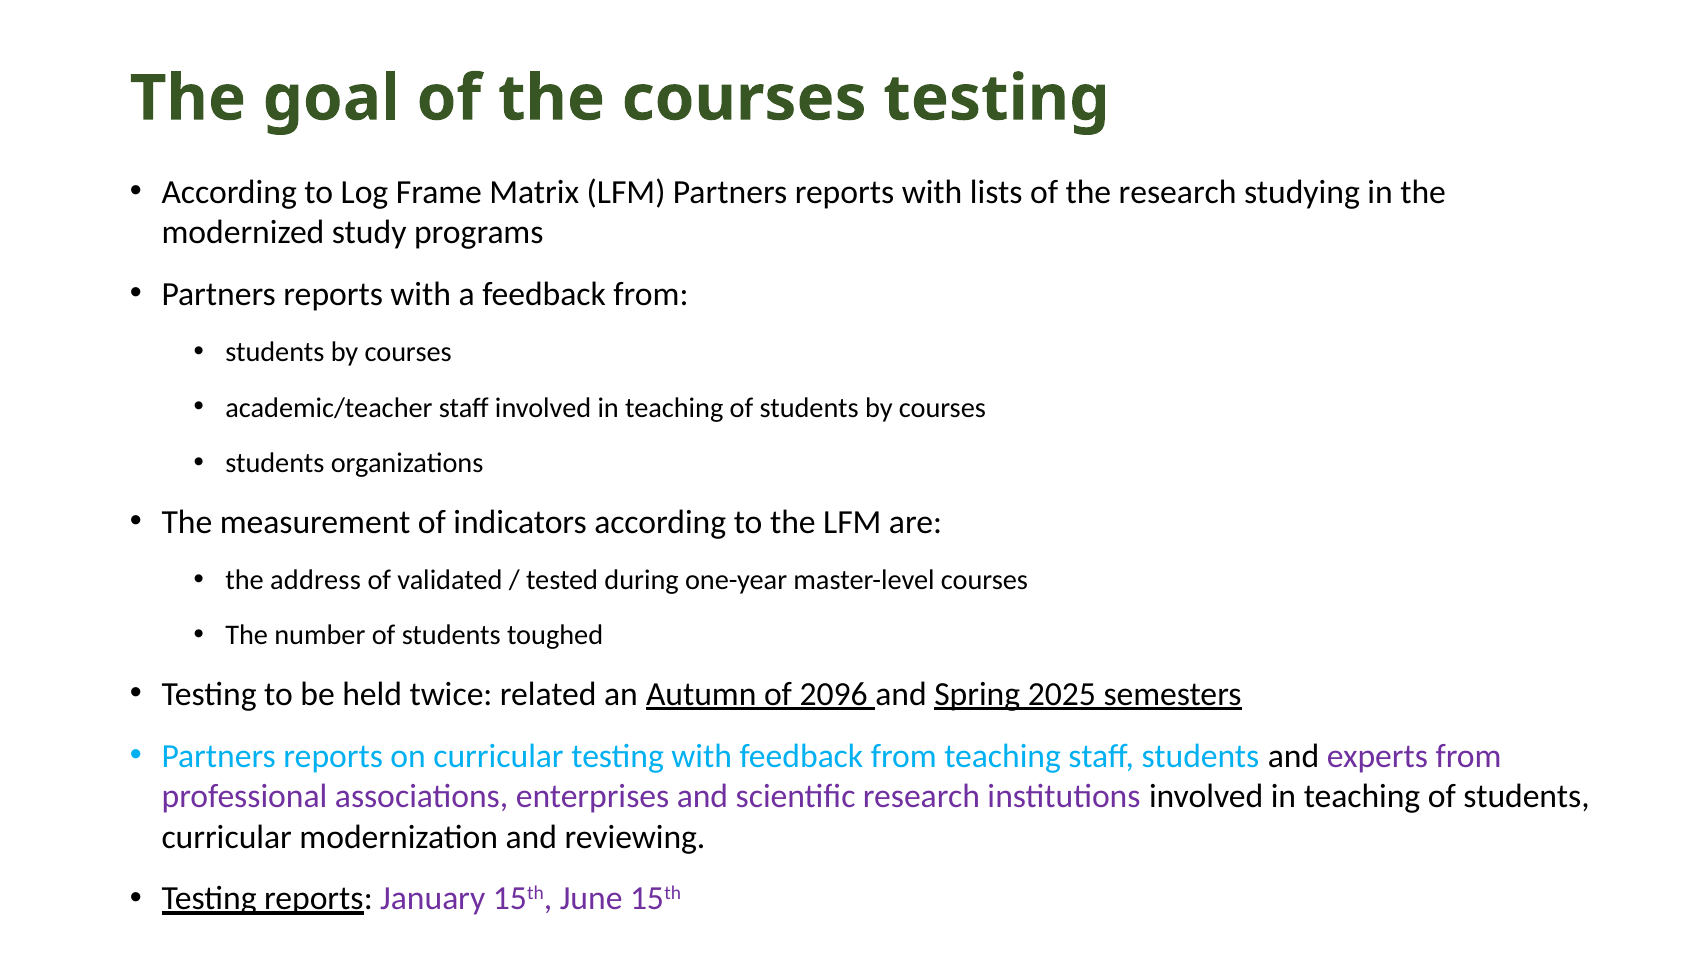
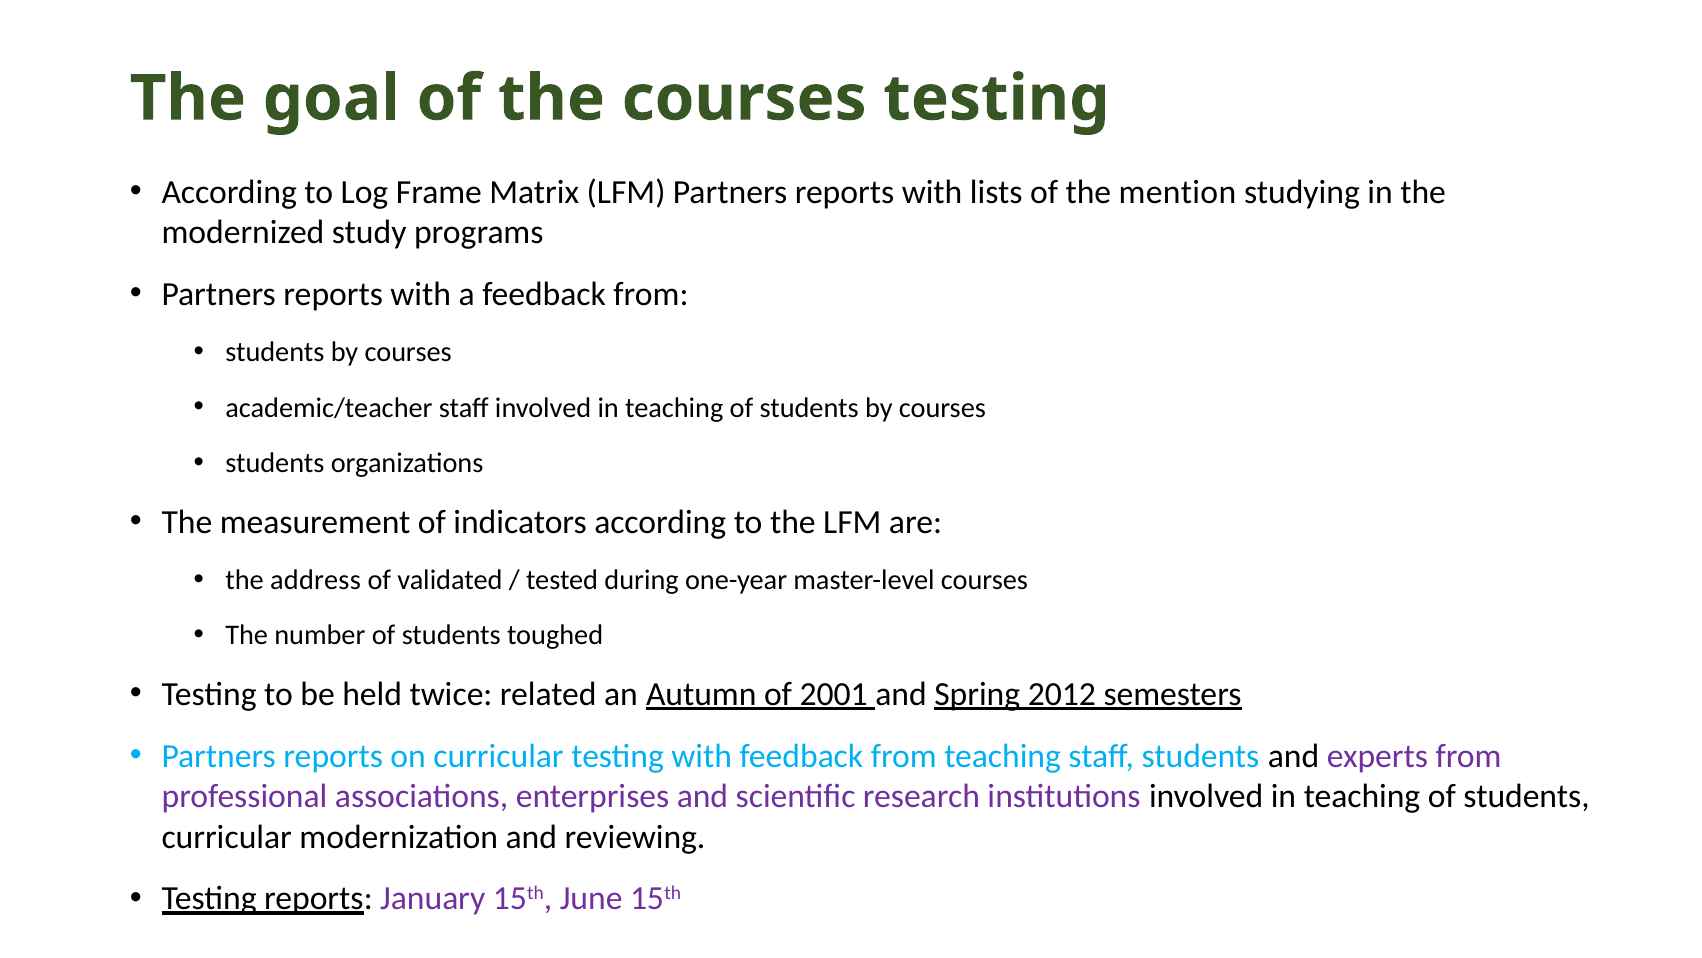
the research: research -> mention
2096: 2096 -> 2001
2025: 2025 -> 2012
